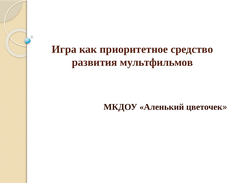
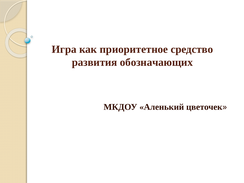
мультфильмов: мультфильмов -> обозначающих
